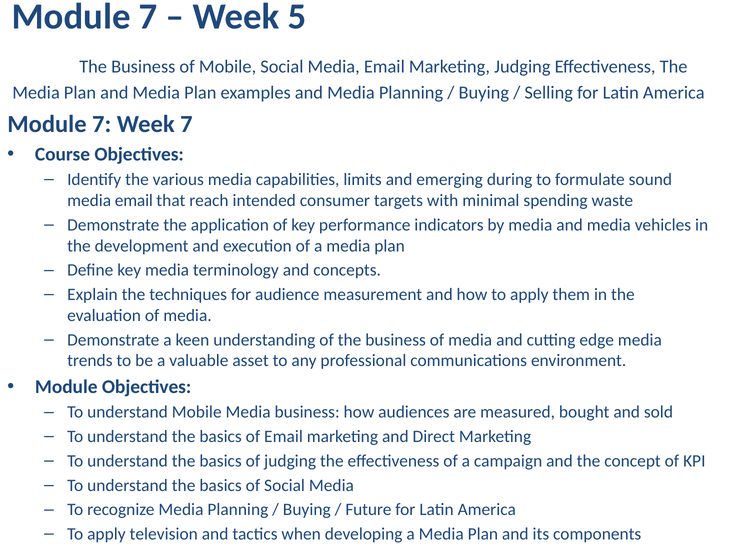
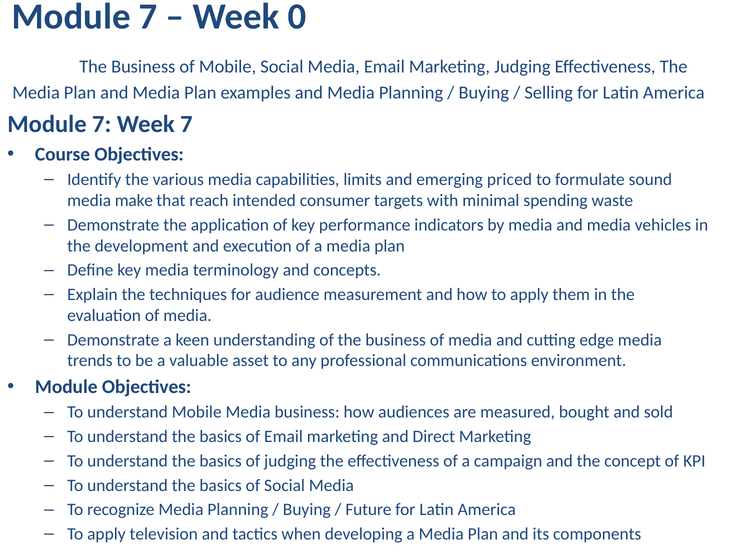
5: 5 -> 0
during: during -> priced
email at (134, 201): email -> make
